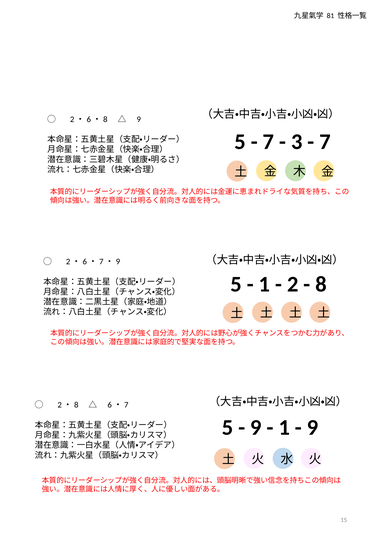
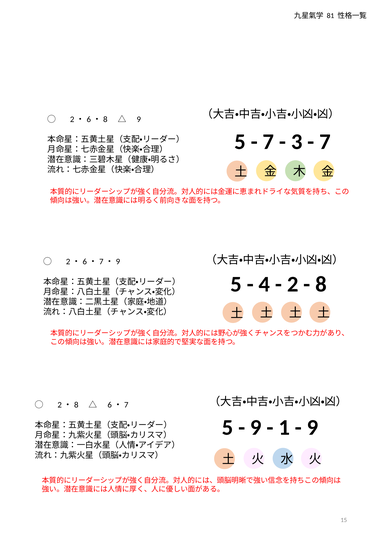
1 at (264, 285): 1 -> 4
